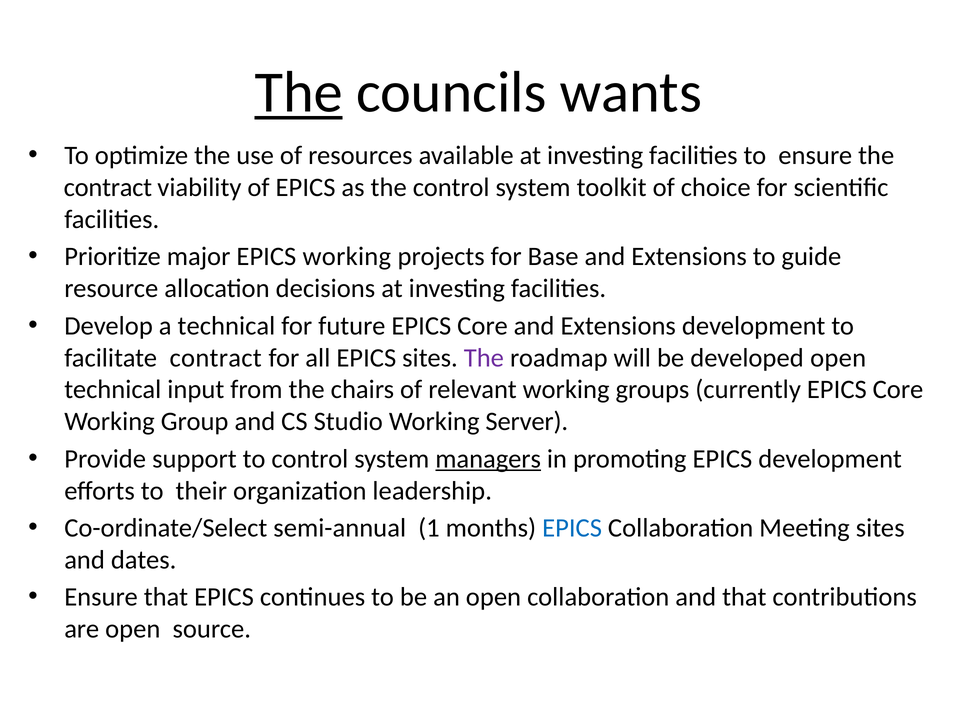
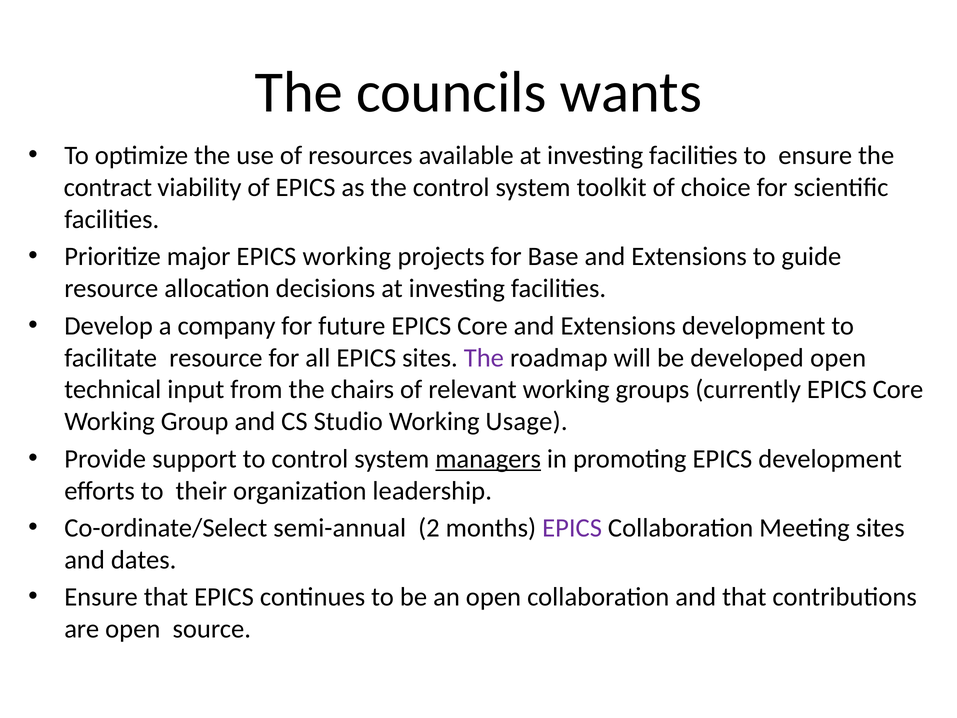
The at (299, 93) underline: present -> none
a technical: technical -> company
facilitate contract: contract -> resource
Server: Server -> Usage
1: 1 -> 2
EPICS at (572, 528) colour: blue -> purple
